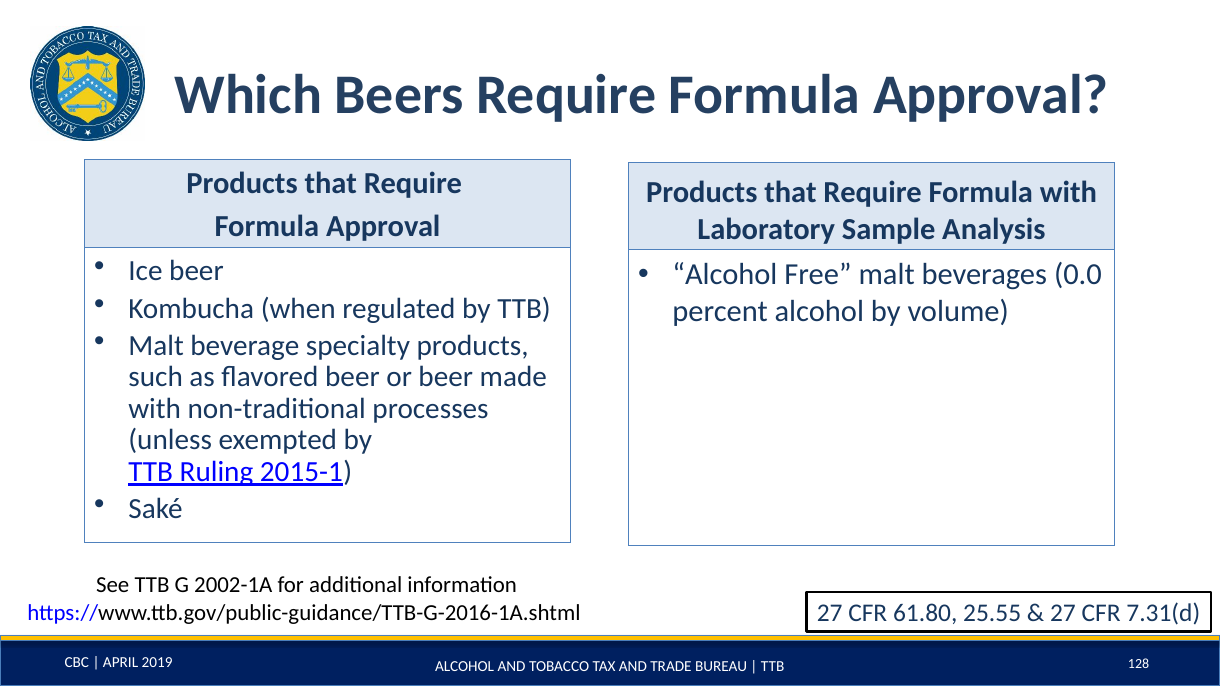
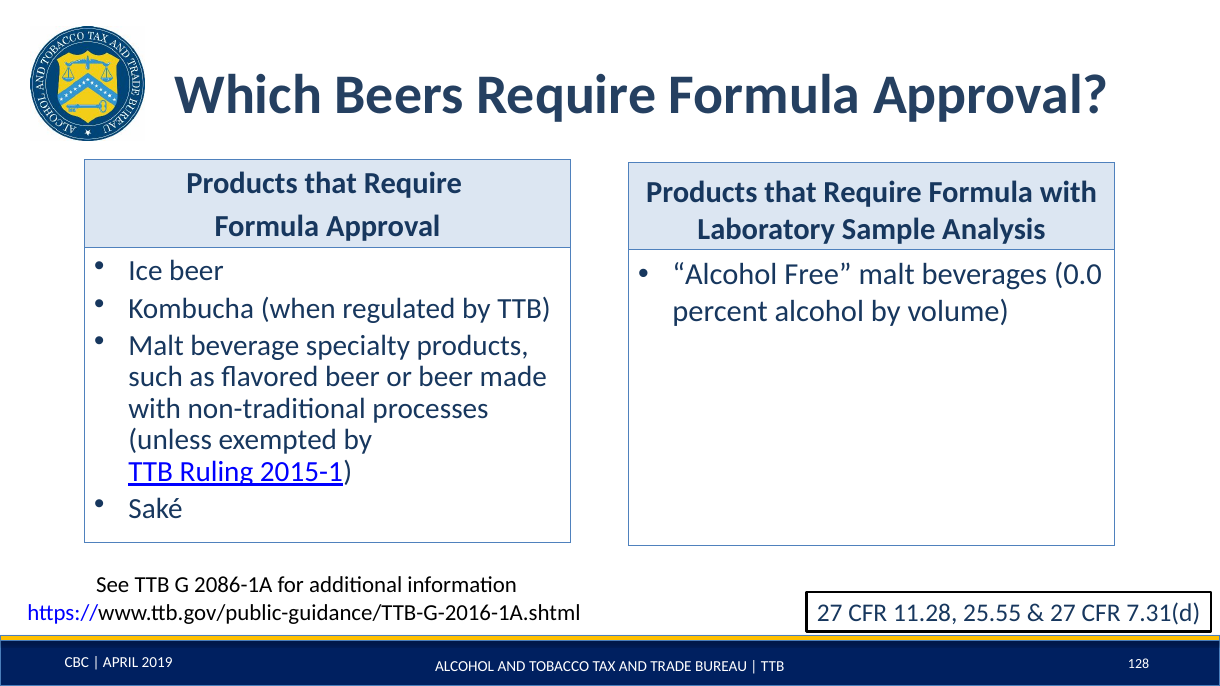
2002-1A: 2002-1A -> 2086-1A
61.80: 61.80 -> 11.28
